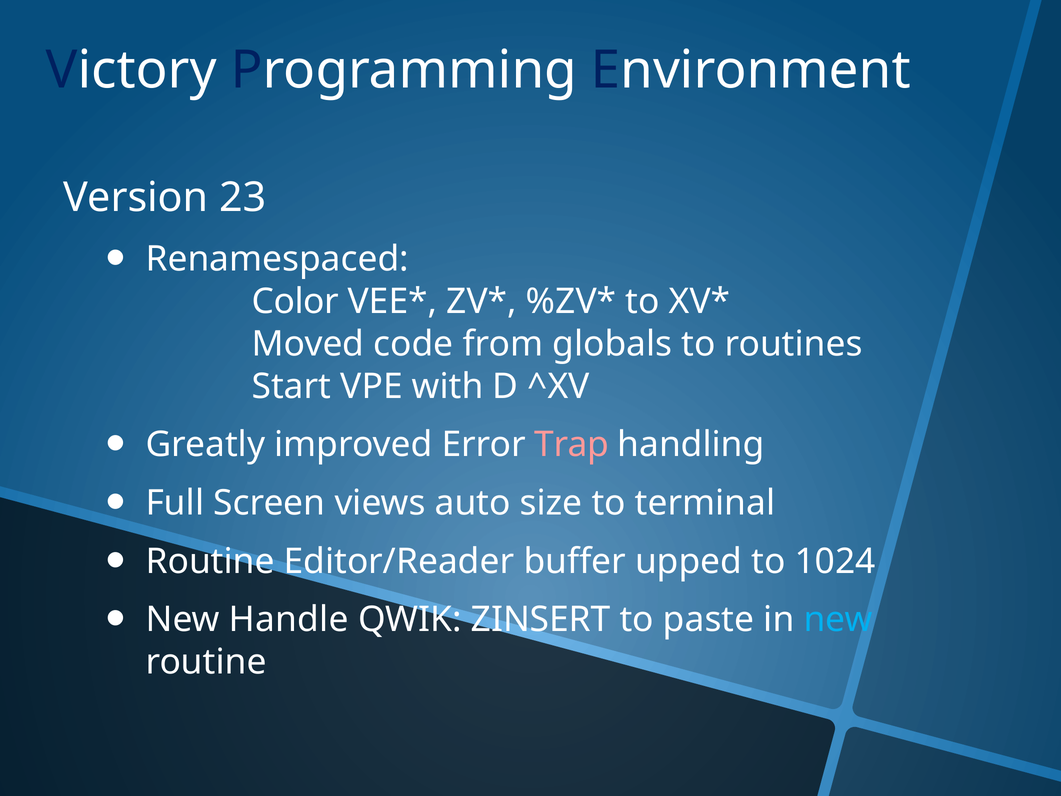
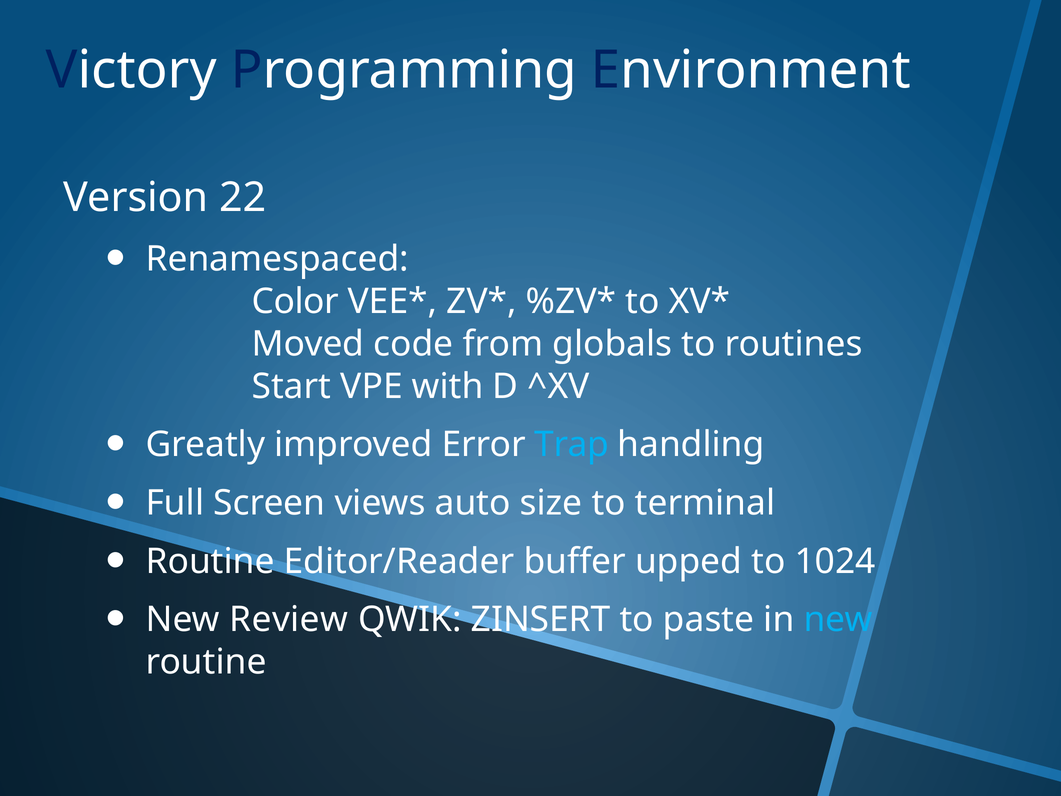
23: 23 -> 22
Trap colour: pink -> light blue
Handle: Handle -> Review
